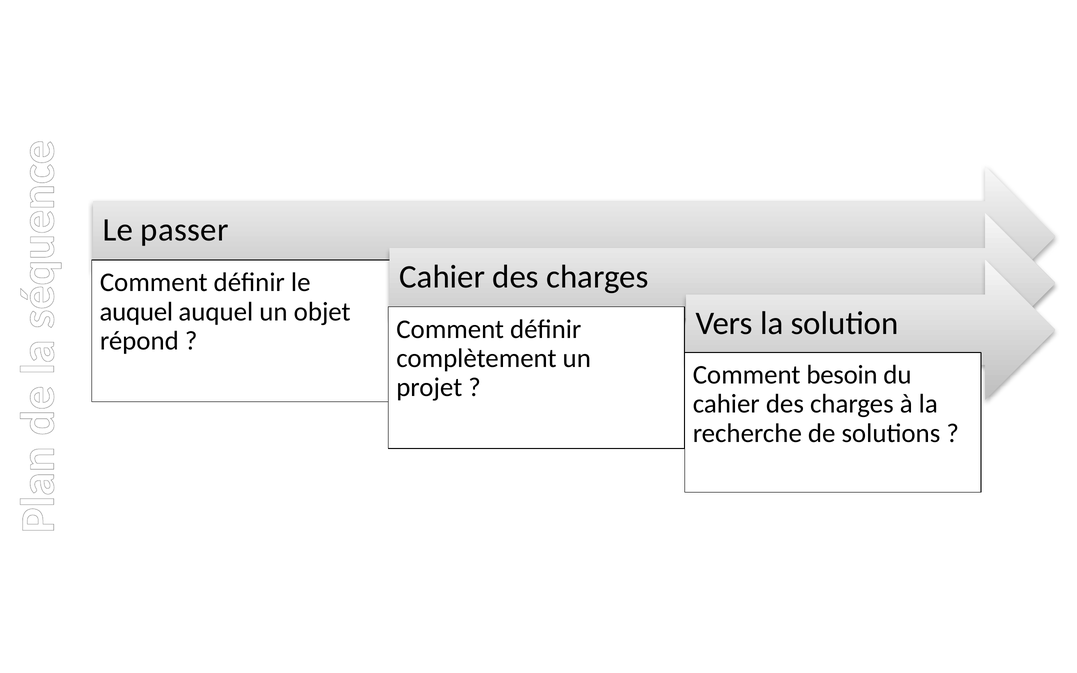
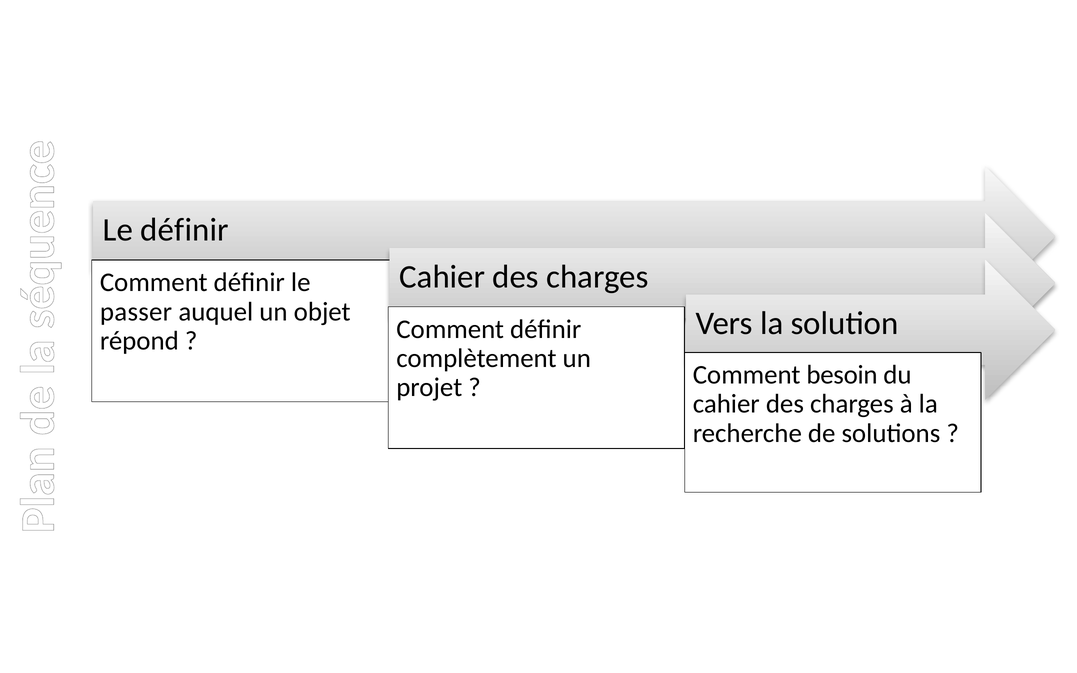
Le passer: passer -> définir
auquel at (136, 312): auquel -> passer
